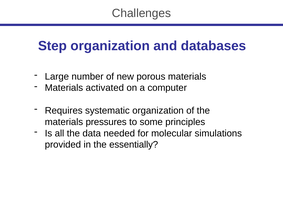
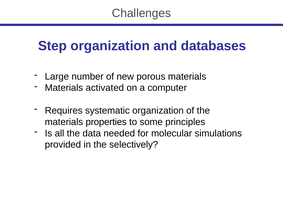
pressures: pressures -> properties
essentially: essentially -> selectively
